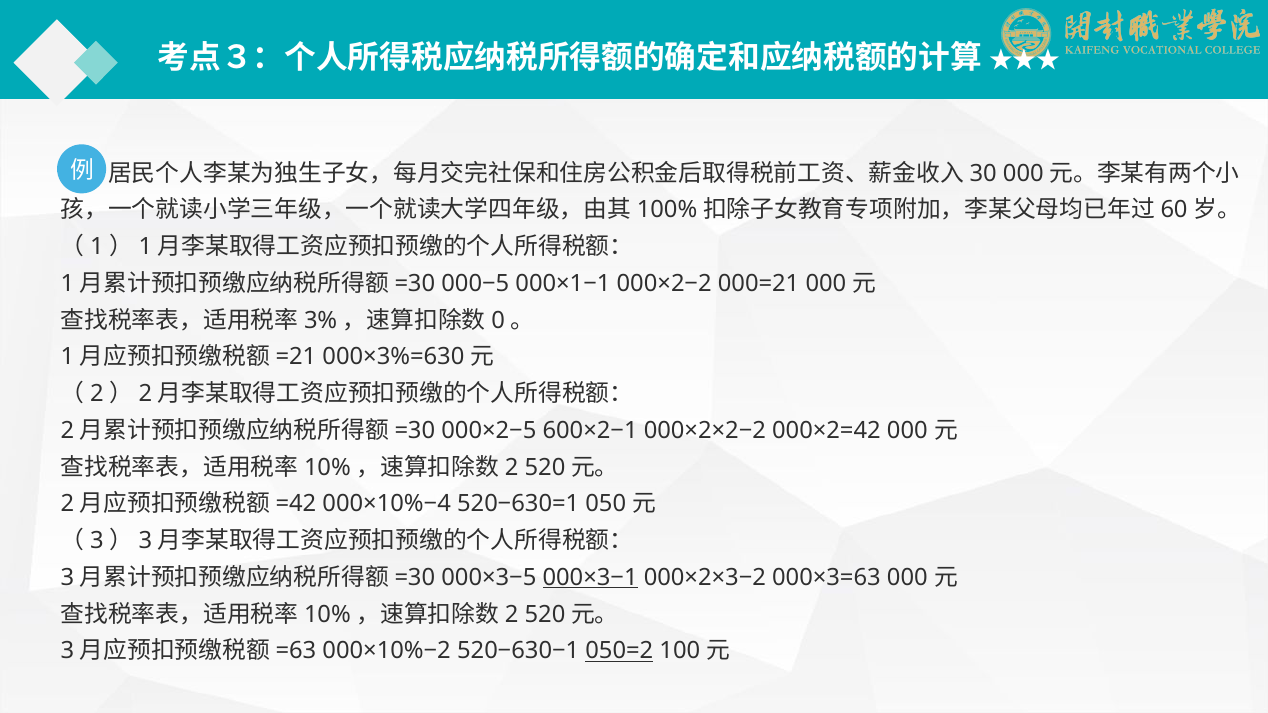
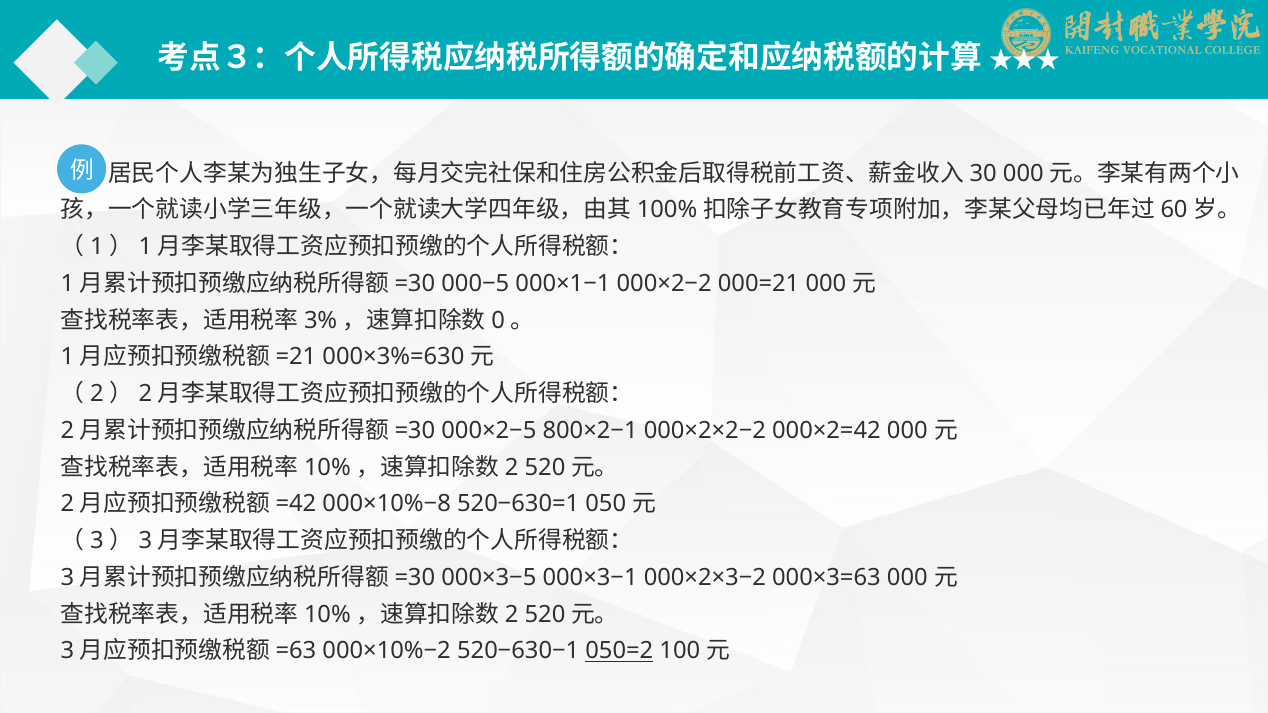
600×2−1: 600×2−1 -> 800×2−1
000×10%−4: 000×10%−4 -> 000×10%−8
000×3−1 underline: present -> none
